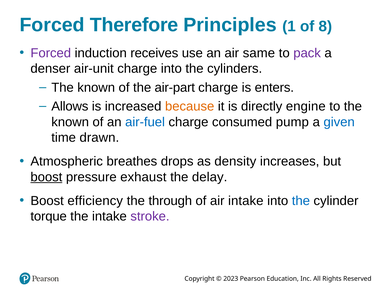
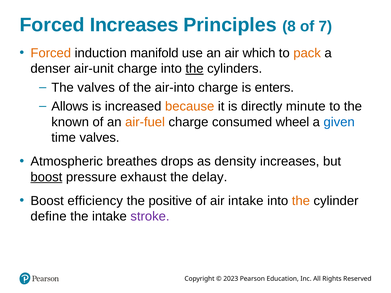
Forced Therefore: Therefore -> Increases
1: 1 -> 8
8: 8 -> 7
Forced at (51, 53) colour: purple -> orange
receives: receives -> manifold
same: same -> which
pack colour: purple -> orange
the at (194, 69) underline: none -> present
known at (96, 88): known -> valves
air-part: air-part -> air-into
engine: engine -> minute
air-fuel colour: blue -> orange
pump: pump -> wheel
time drawn: drawn -> valves
through: through -> positive
the at (301, 201) colour: blue -> orange
torque: torque -> define
